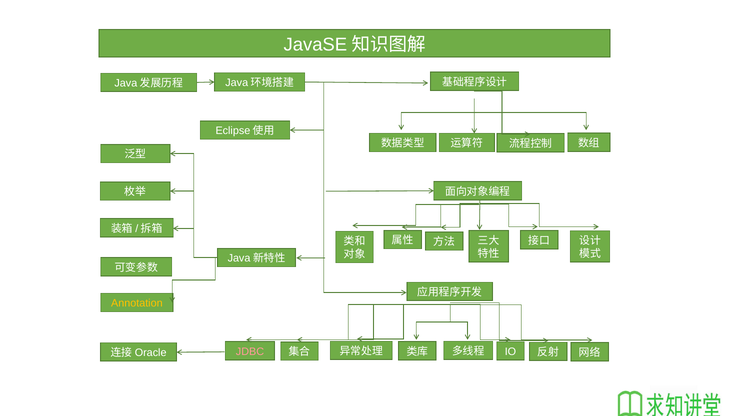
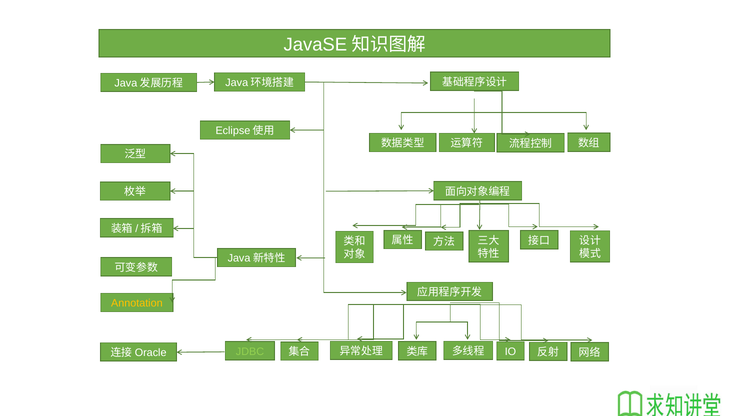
JDBC colour: pink -> light green
